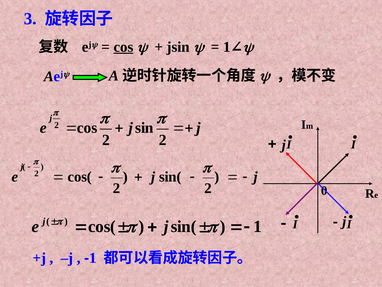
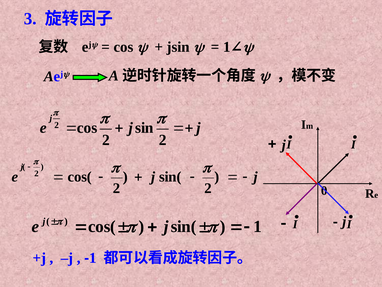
cos at (123, 47) underline: present -> none
